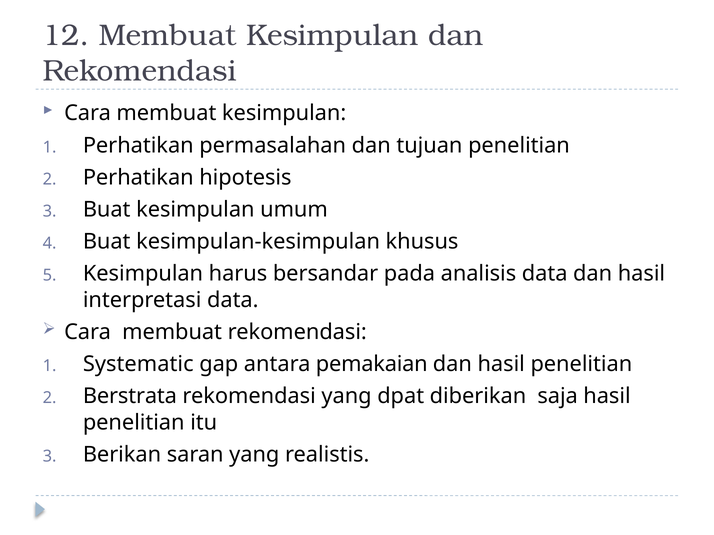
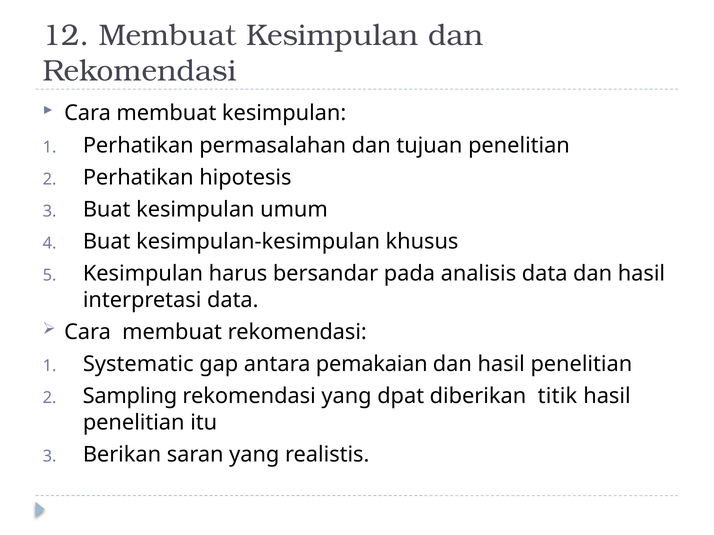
Berstrata: Berstrata -> Sampling
saja: saja -> titik
